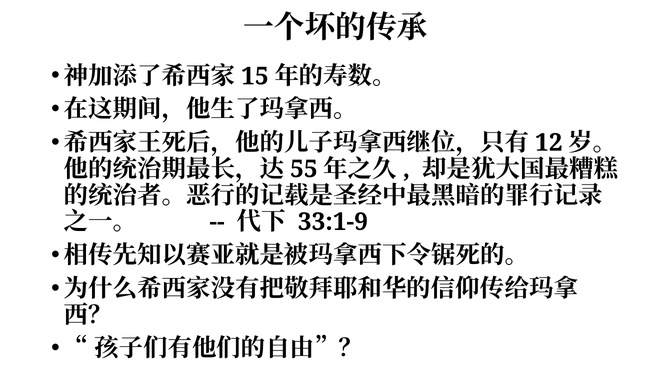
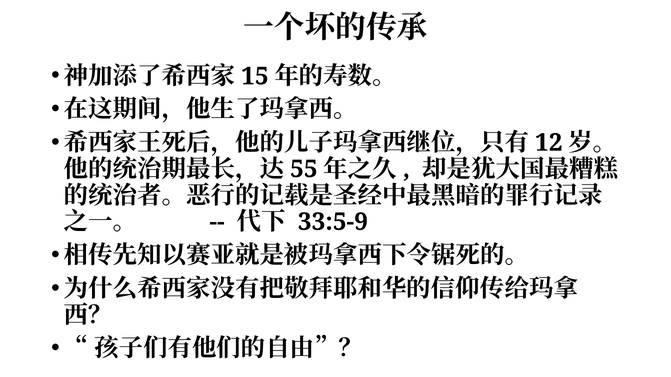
33:1-9: 33:1-9 -> 33:5-9
